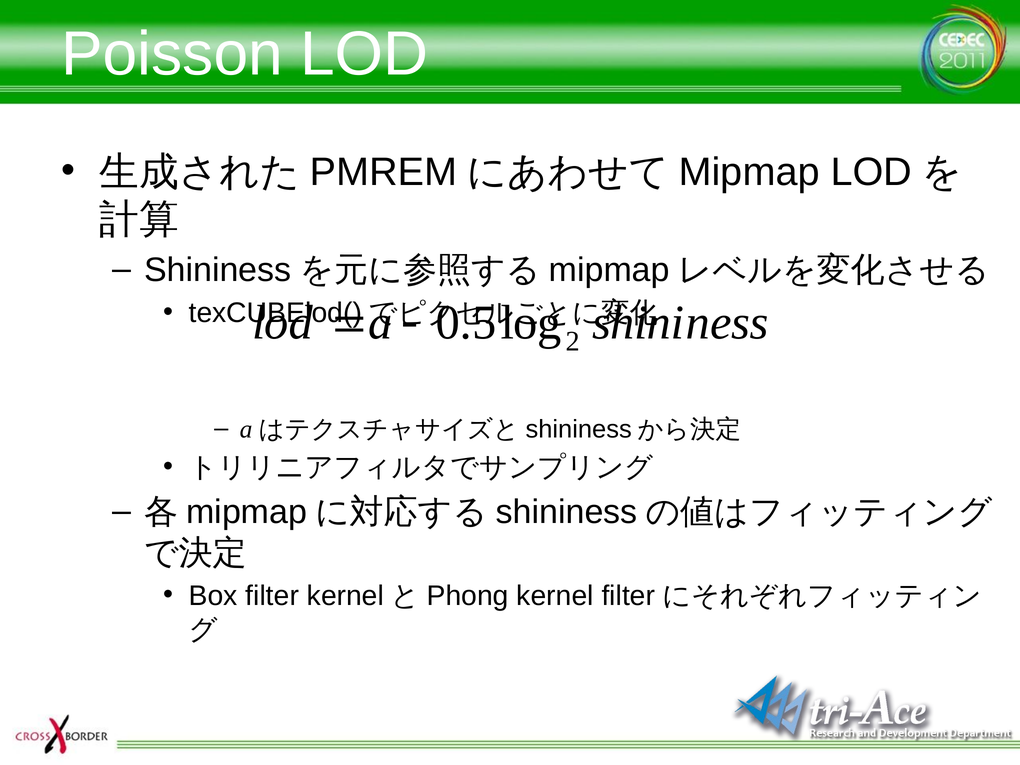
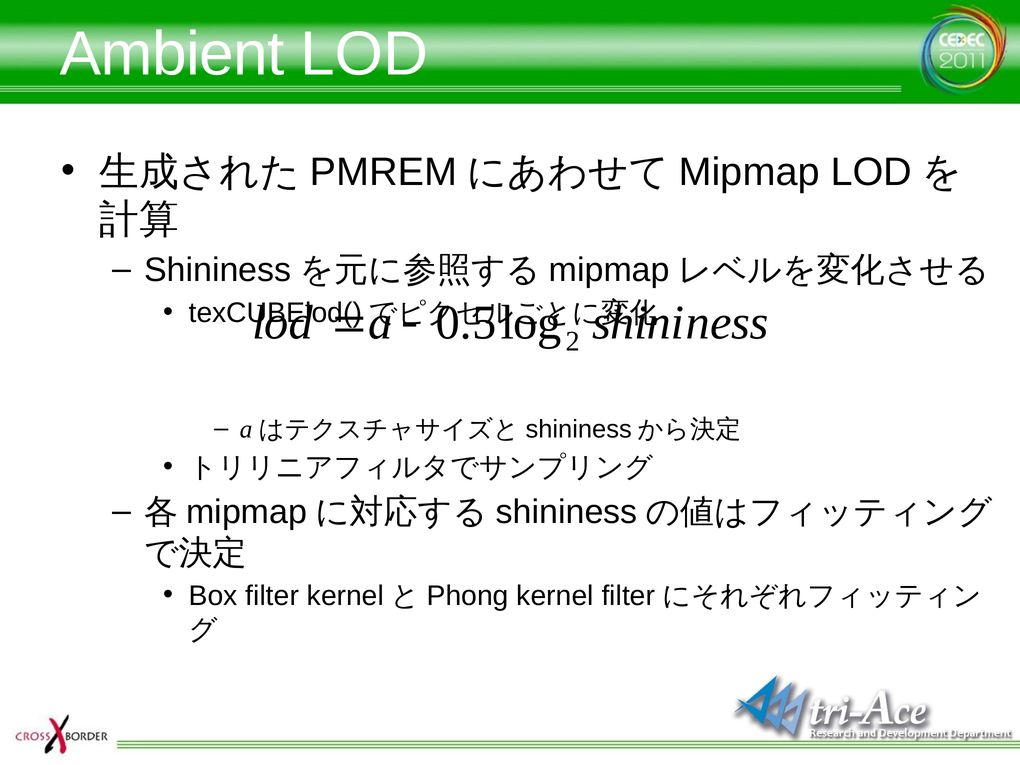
Poisson: Poisson -> Ambient
